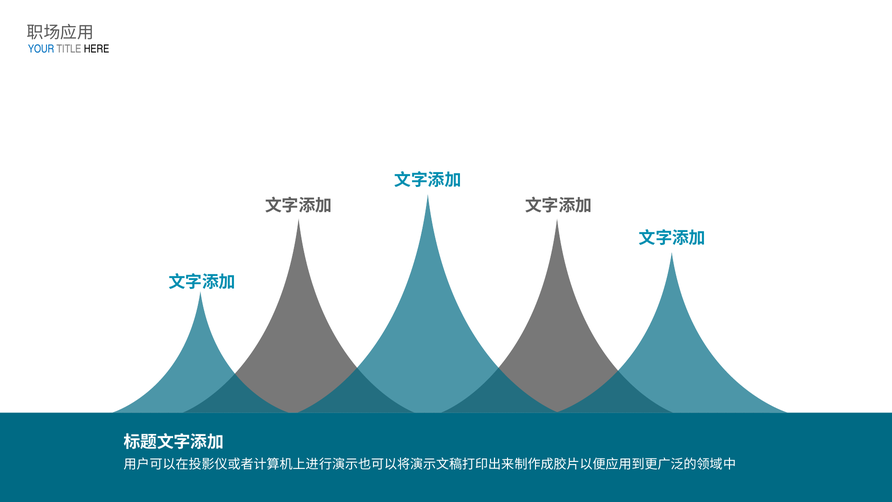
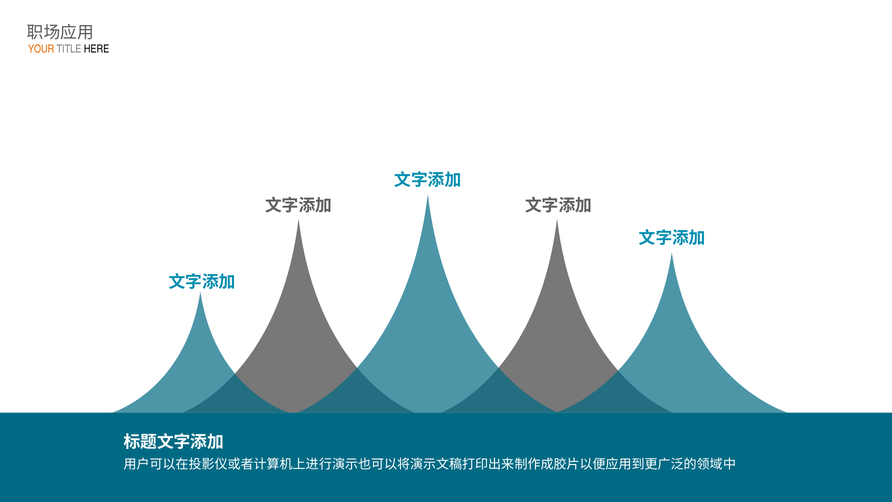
YOUR colour: blue -> orange
